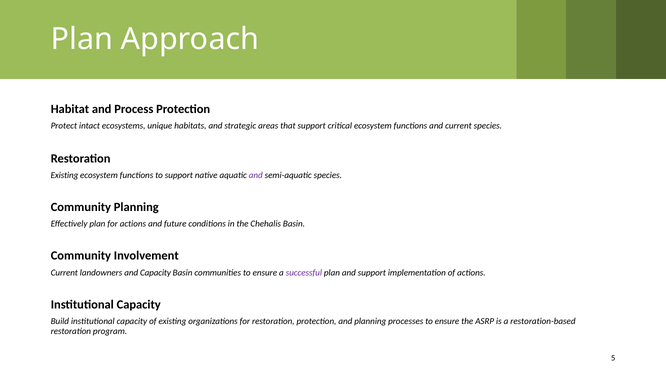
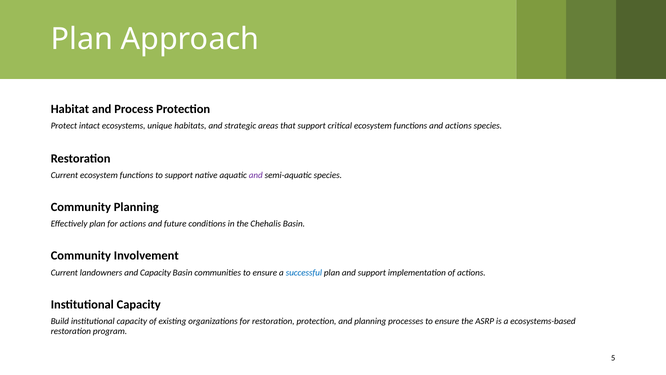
and current: current -> actions
Existing at (64, 175): Existing -> Current
successful colour: purple -> blue
restoration-based: restoration-based -> ecosystems-based
